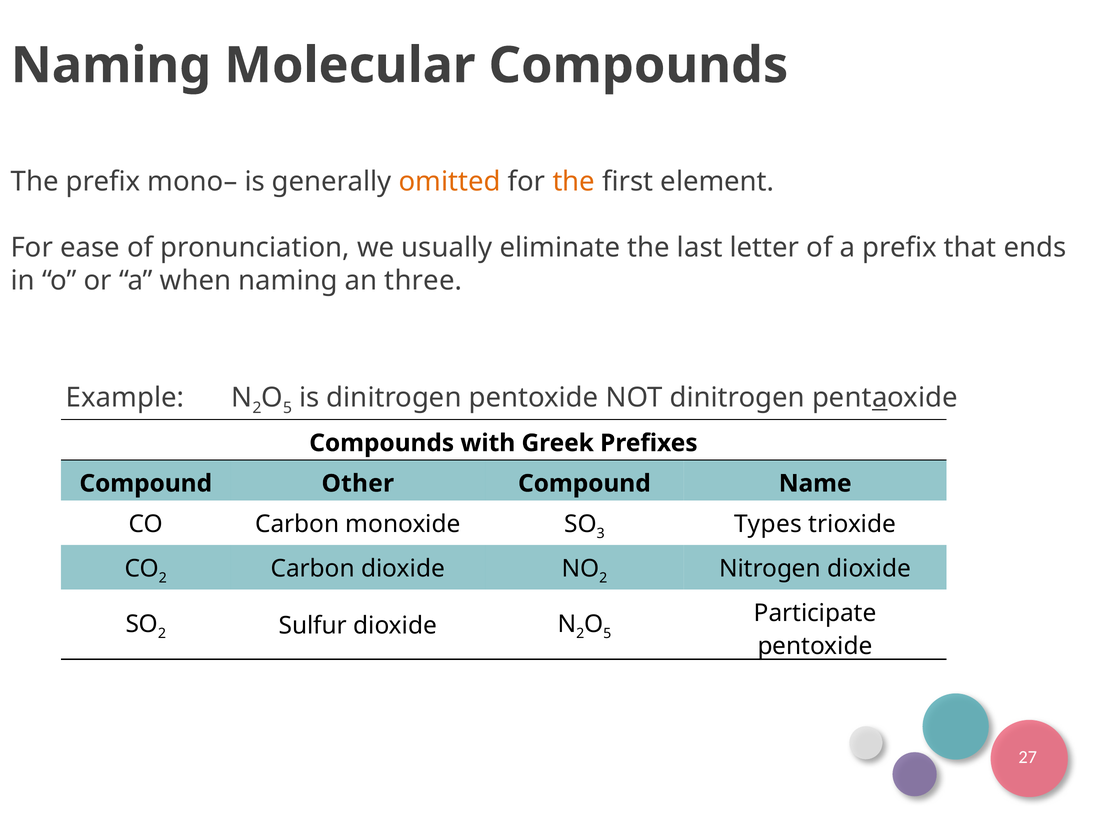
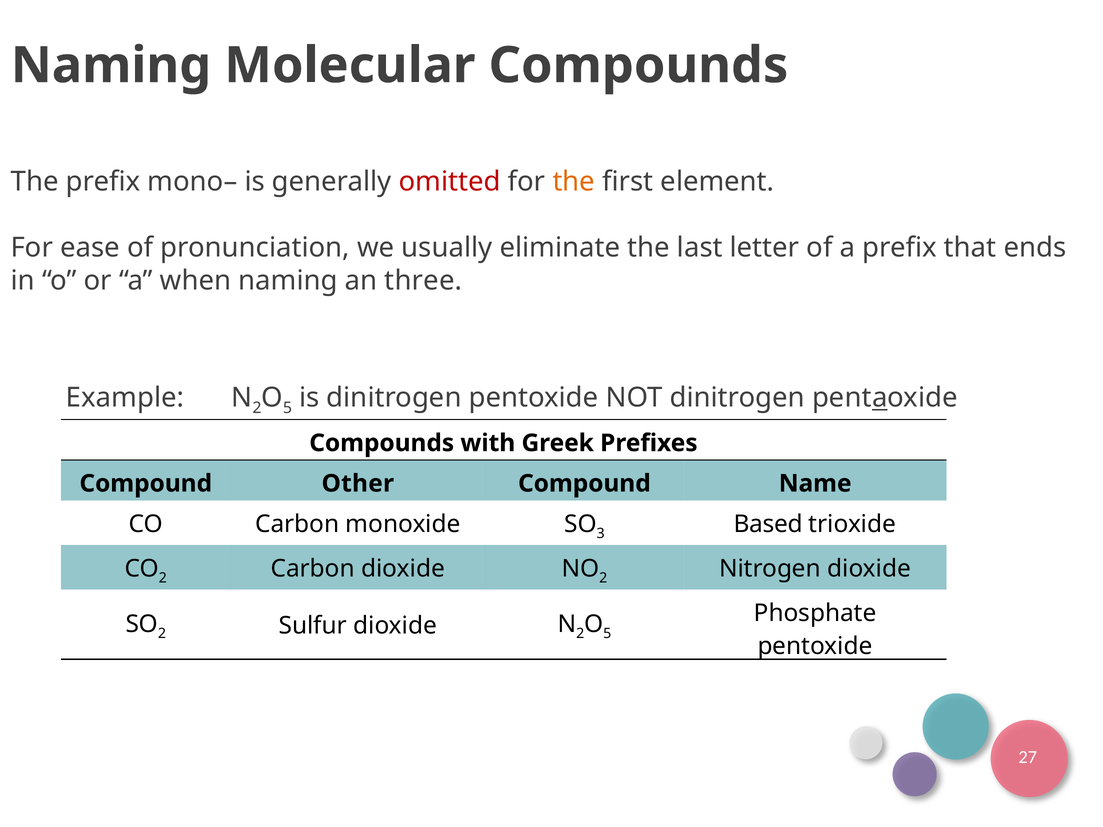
omitted colour: orange -> red
Types: Types -> Based
Participate: Participate -> Phosphate
